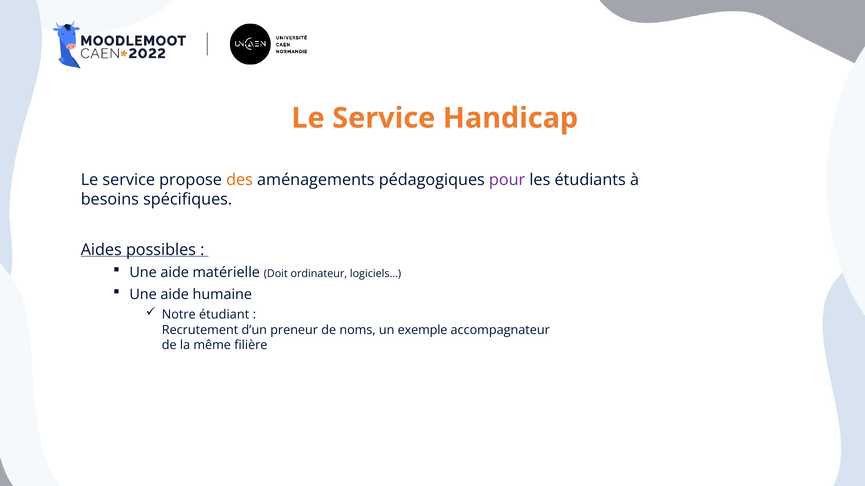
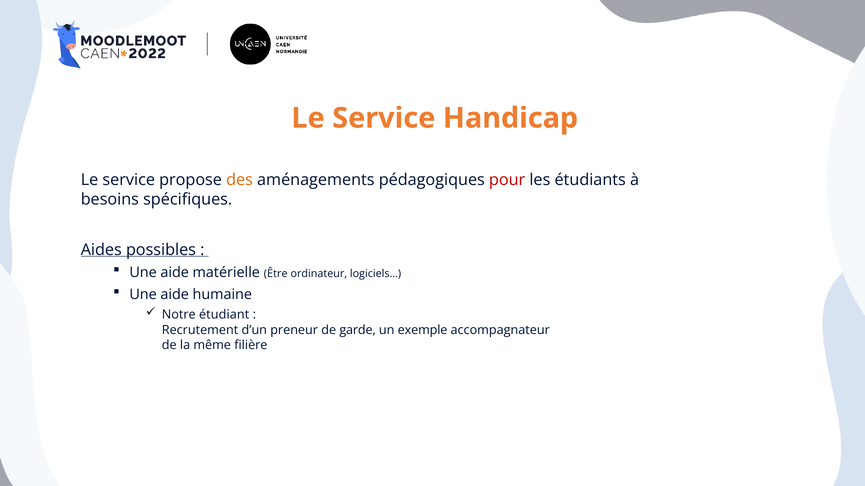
pour colour: purple -> red
Doit: Doit -> Être
noms: noms -> garde
